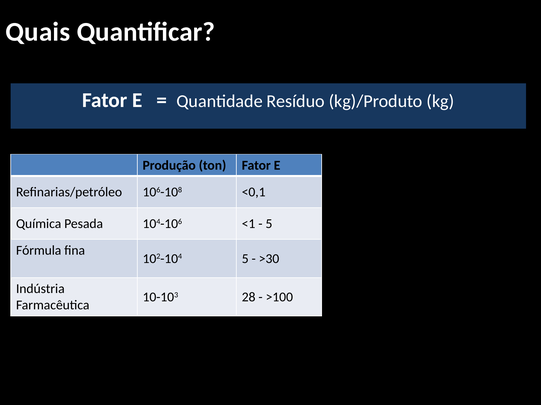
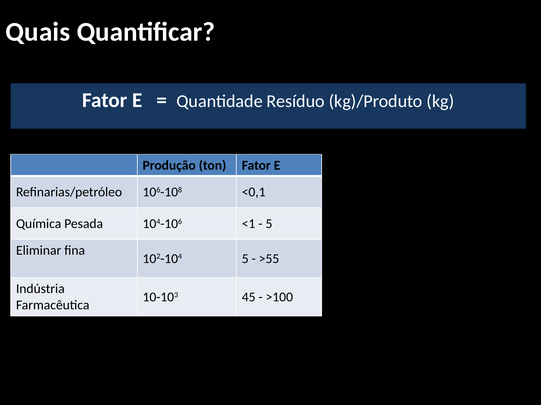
Fórmula: Fórmula -> Eliminar
>30: >30 -> >55
28: 28 -> 45
